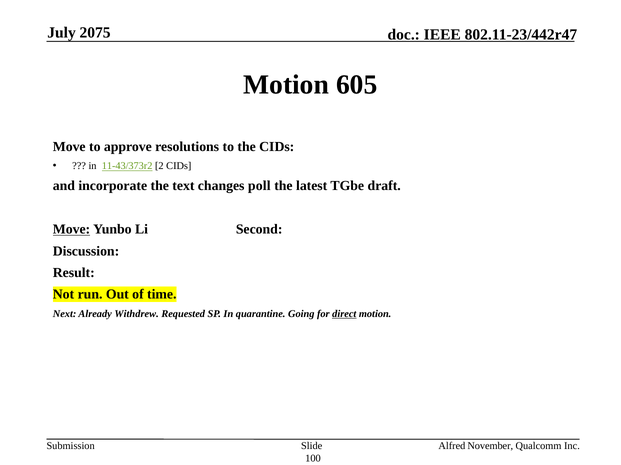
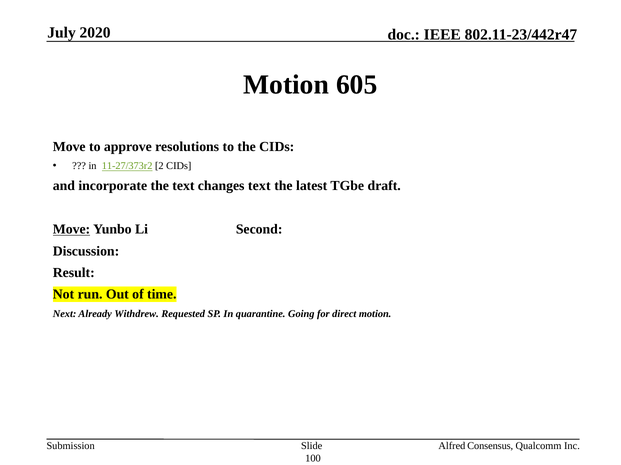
2075: 2075 -> 2020
11-43/373r2: 11-43/373r2 -> 11-27/373r2
changes poll: poll -> text
direct underline: present -> none
November: November -> Consensus
